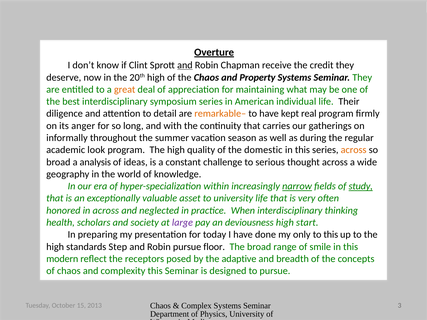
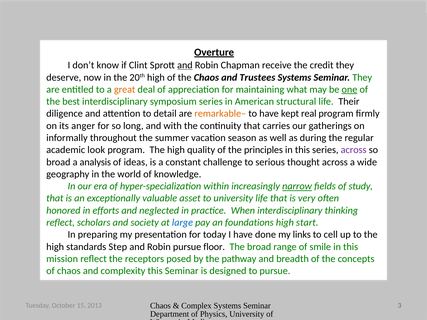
Property: Property -> Trustees
one underline: none -> present
individual: individual -> structural
domestic: domestic -> principles
across at (354, 150) colour: orange -> purple
study underline: present -> none
in across: across -> efforts
health at (61, 223): health -> reflect
large colour: purple -> blue
deviousness: deviousness -> foundations
only: only -> links
to this: this -> cell
modern: modern -> mission
adaptive: adaptive -> pathway
